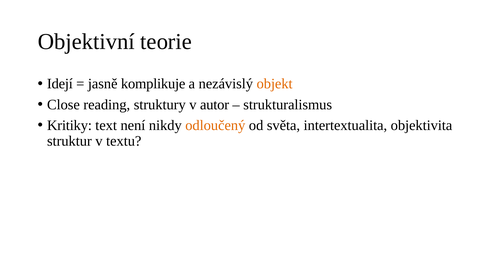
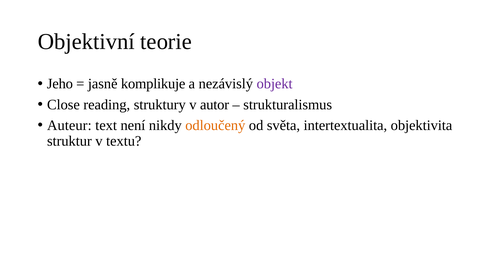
Idejí: Idejí -> Jeho
objekt colour: orange -> purple
Kritiky: Kritiky -> Auteur
